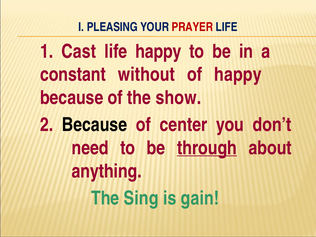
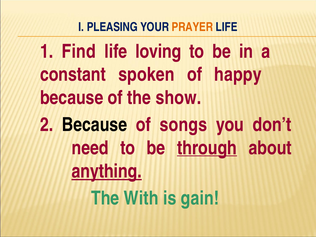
PRAYER colour: red -> orange
Cast: Cast -> Find
life happy: happy -> loving
without: without -> spoken
center: center -> songs
anything underline: none -> present
Sing: Sing -> With
